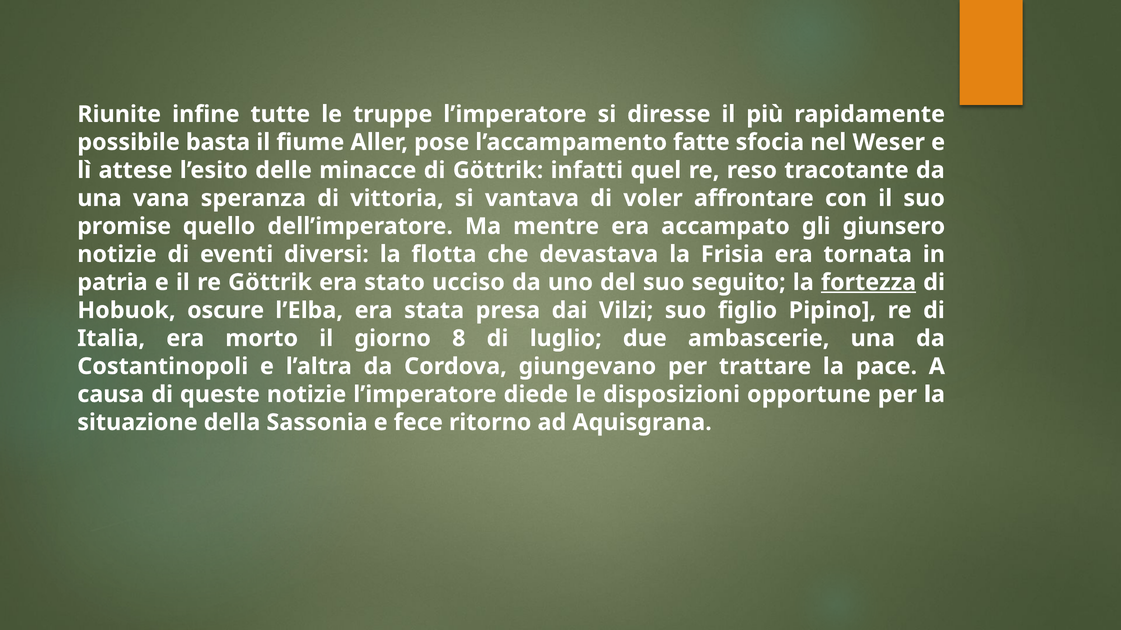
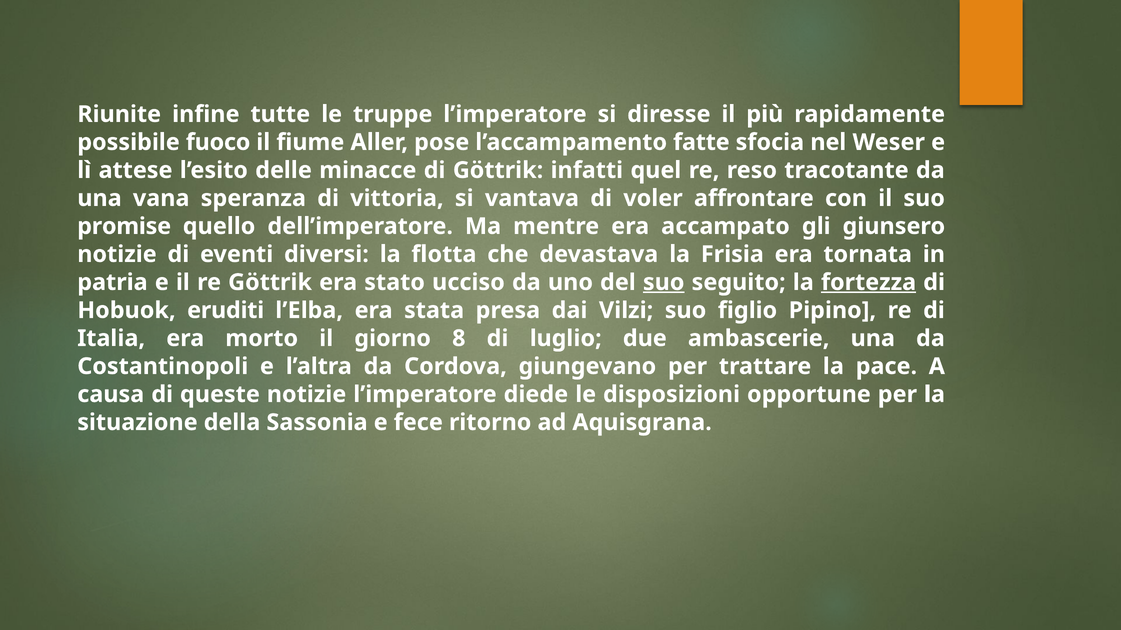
basta: basta -> fuoco
suo at (664, 283) underline: none -> present
oscure: oscure -> eruditi
